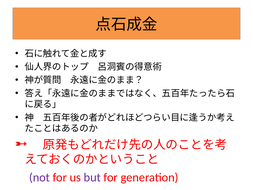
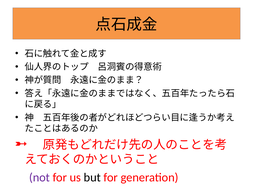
but colour: purple -> black
